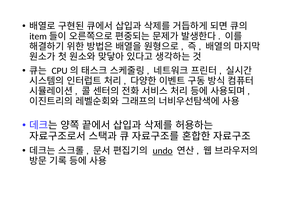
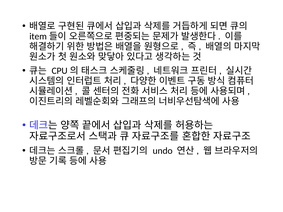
undo underline: present -> none
